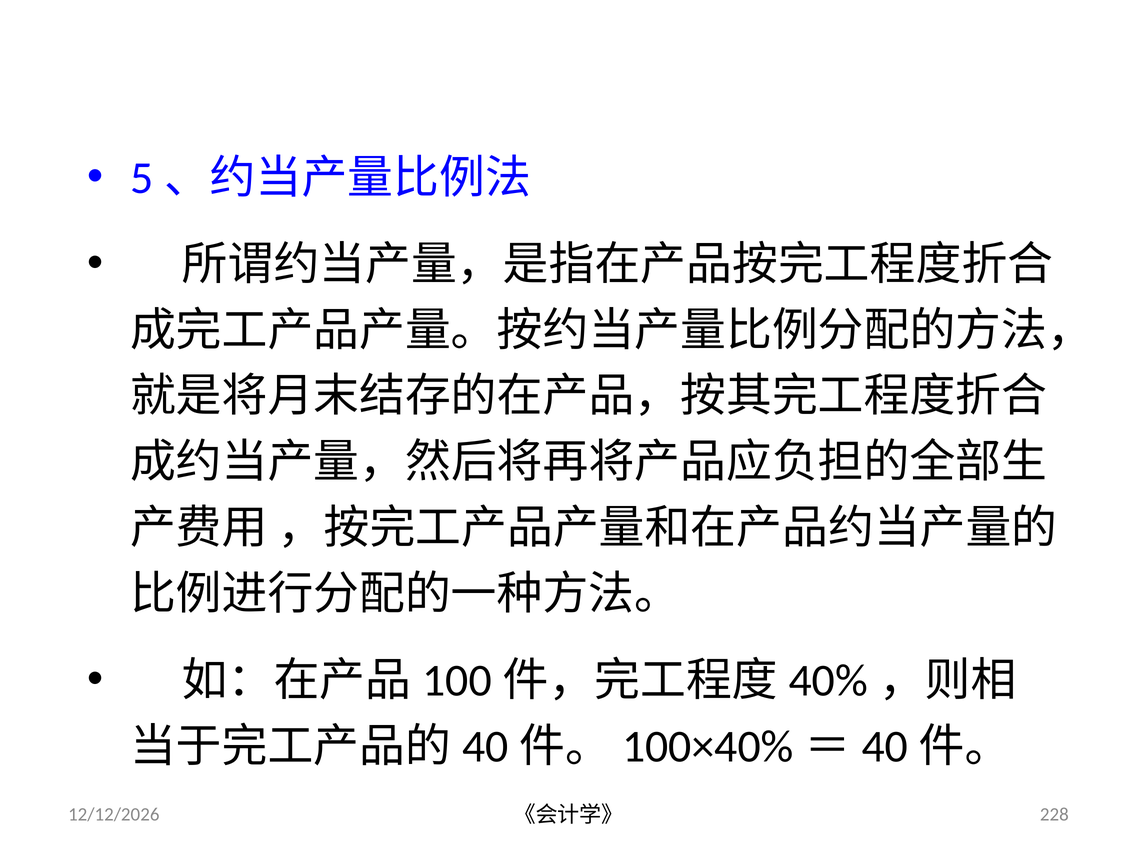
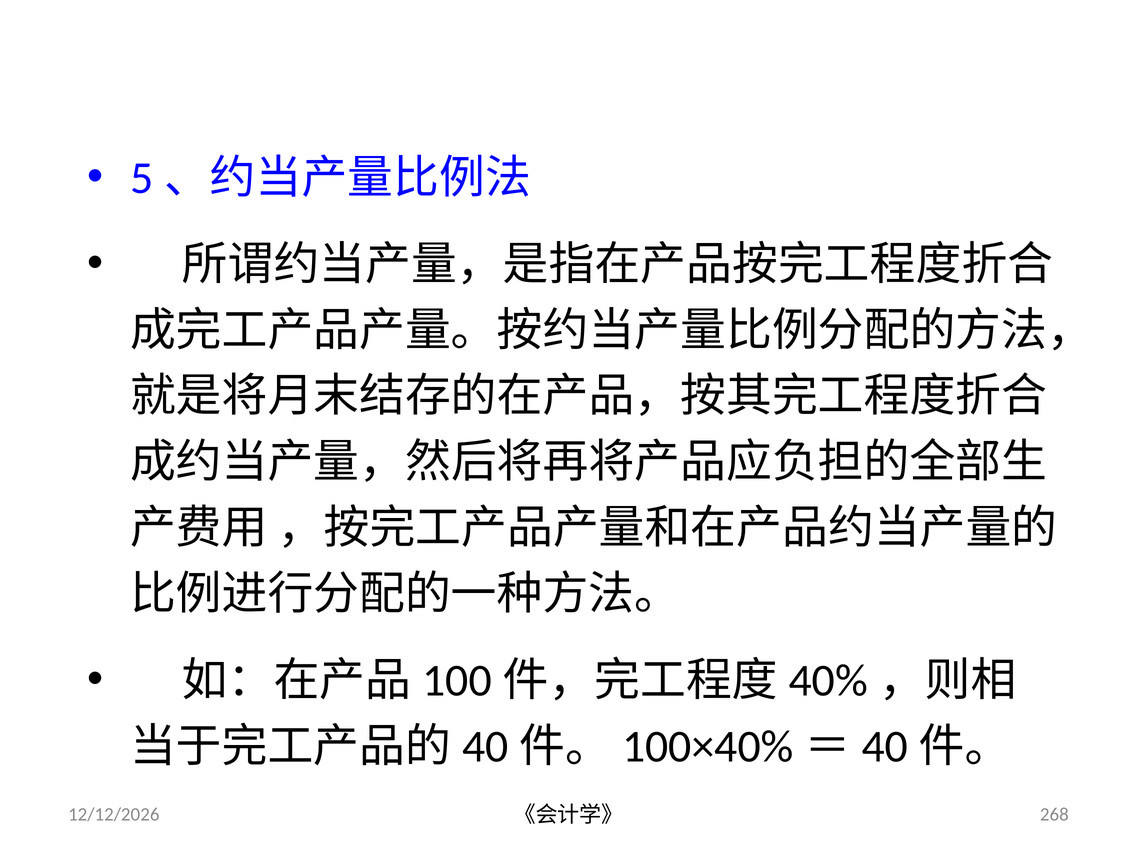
228: 228 -> 268
